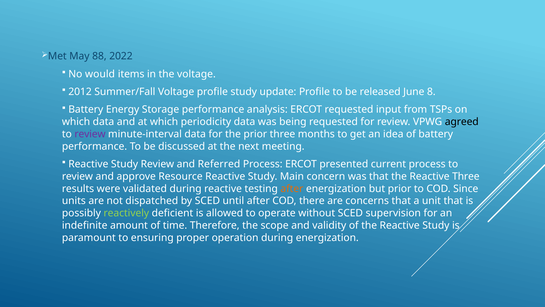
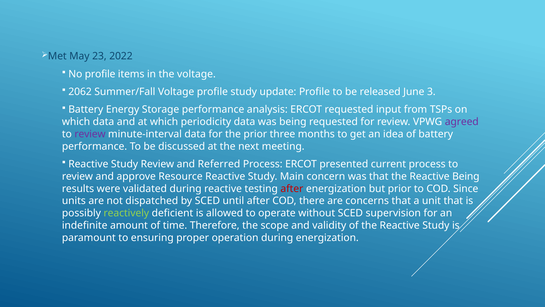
88: 88 -> 23
No would: would -> profile
2012: 2012 -> 2062
8: 8 -> 3
agreed colour: black -> purple
Reactive Three: Three -> Being
after at (292, 188) colour: orange -> red
